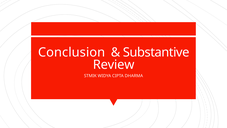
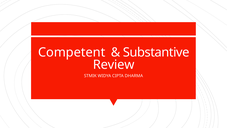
Conclusion: Conclusion -> Competent
